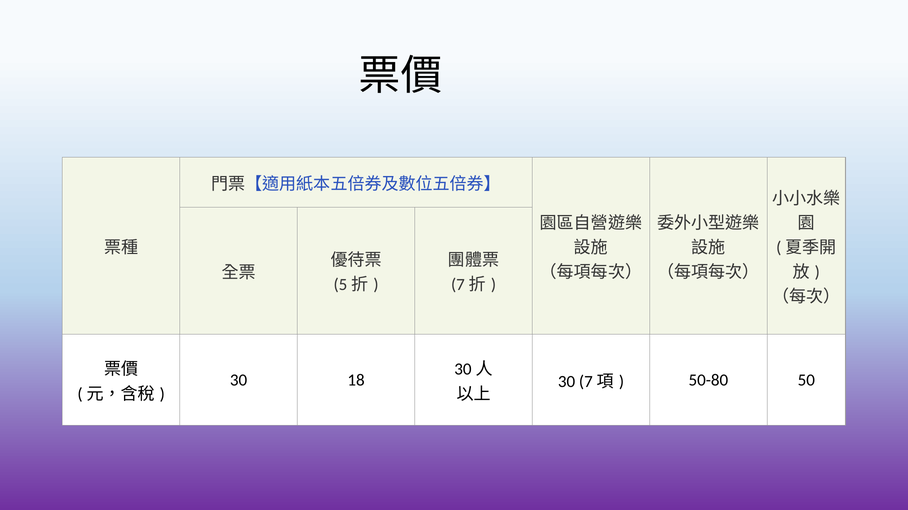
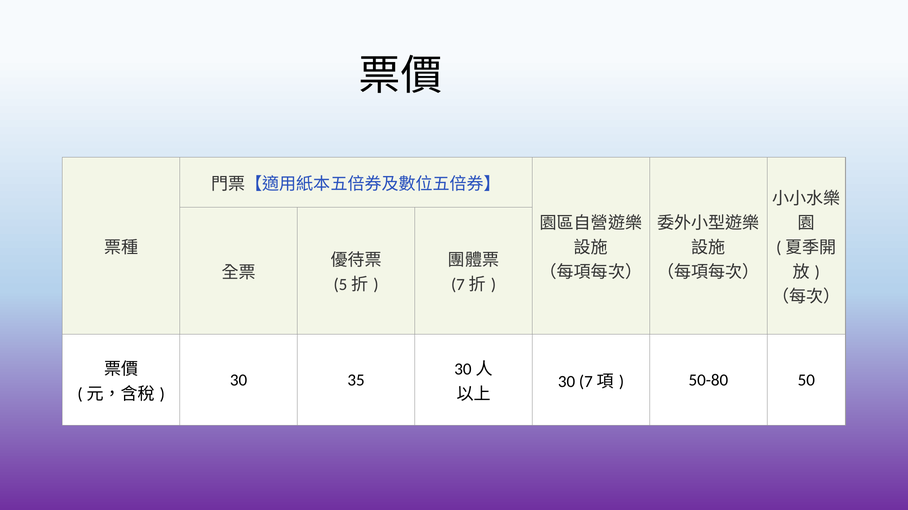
18: 18 -> 35
